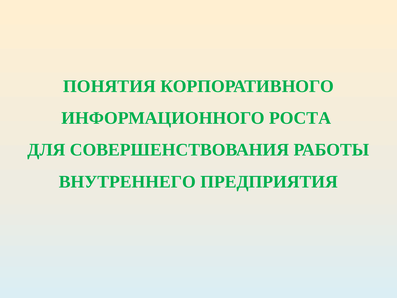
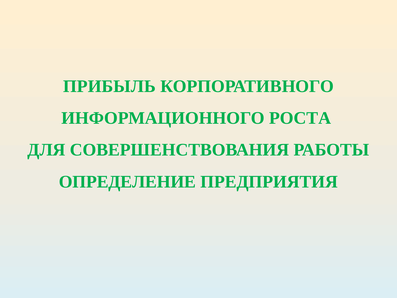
ПОНЯТИЯ: ПОНЯТИЯ -> ПРИБЫЛЬ
ВНУТРЕННЕГО: ВНУТРЕННЕГО -> ОПРЕДЕЛЕНИЕ
